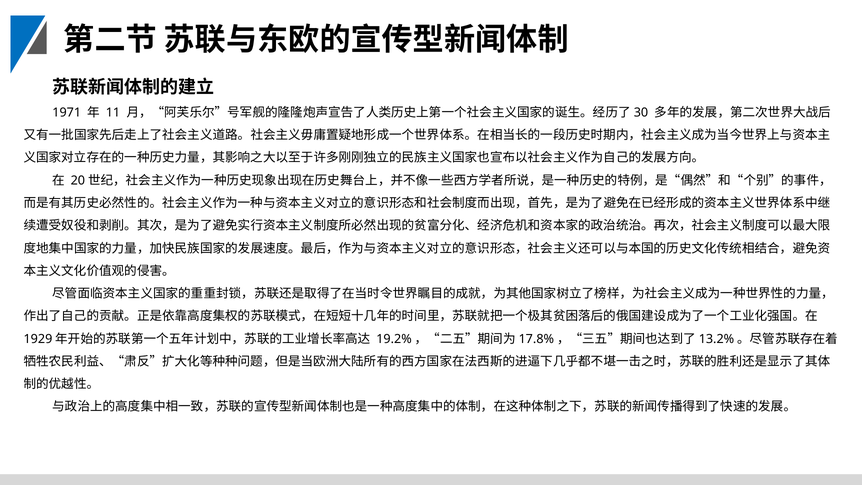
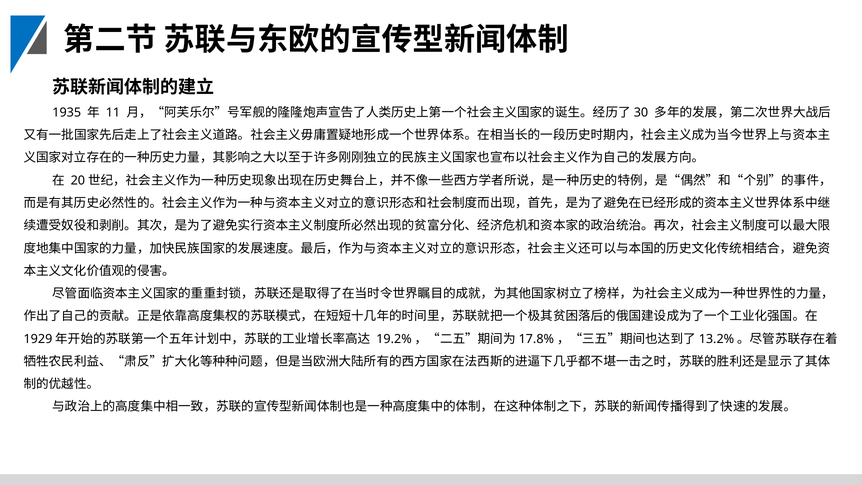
1971: 1971 -> 1935
